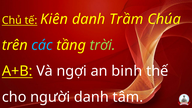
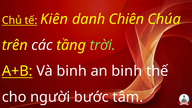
Trầm: Trầm -> Chiên
các colour: light blue -> white
Và ngợi: ngợi -> binh
người danh: danh -> bước
